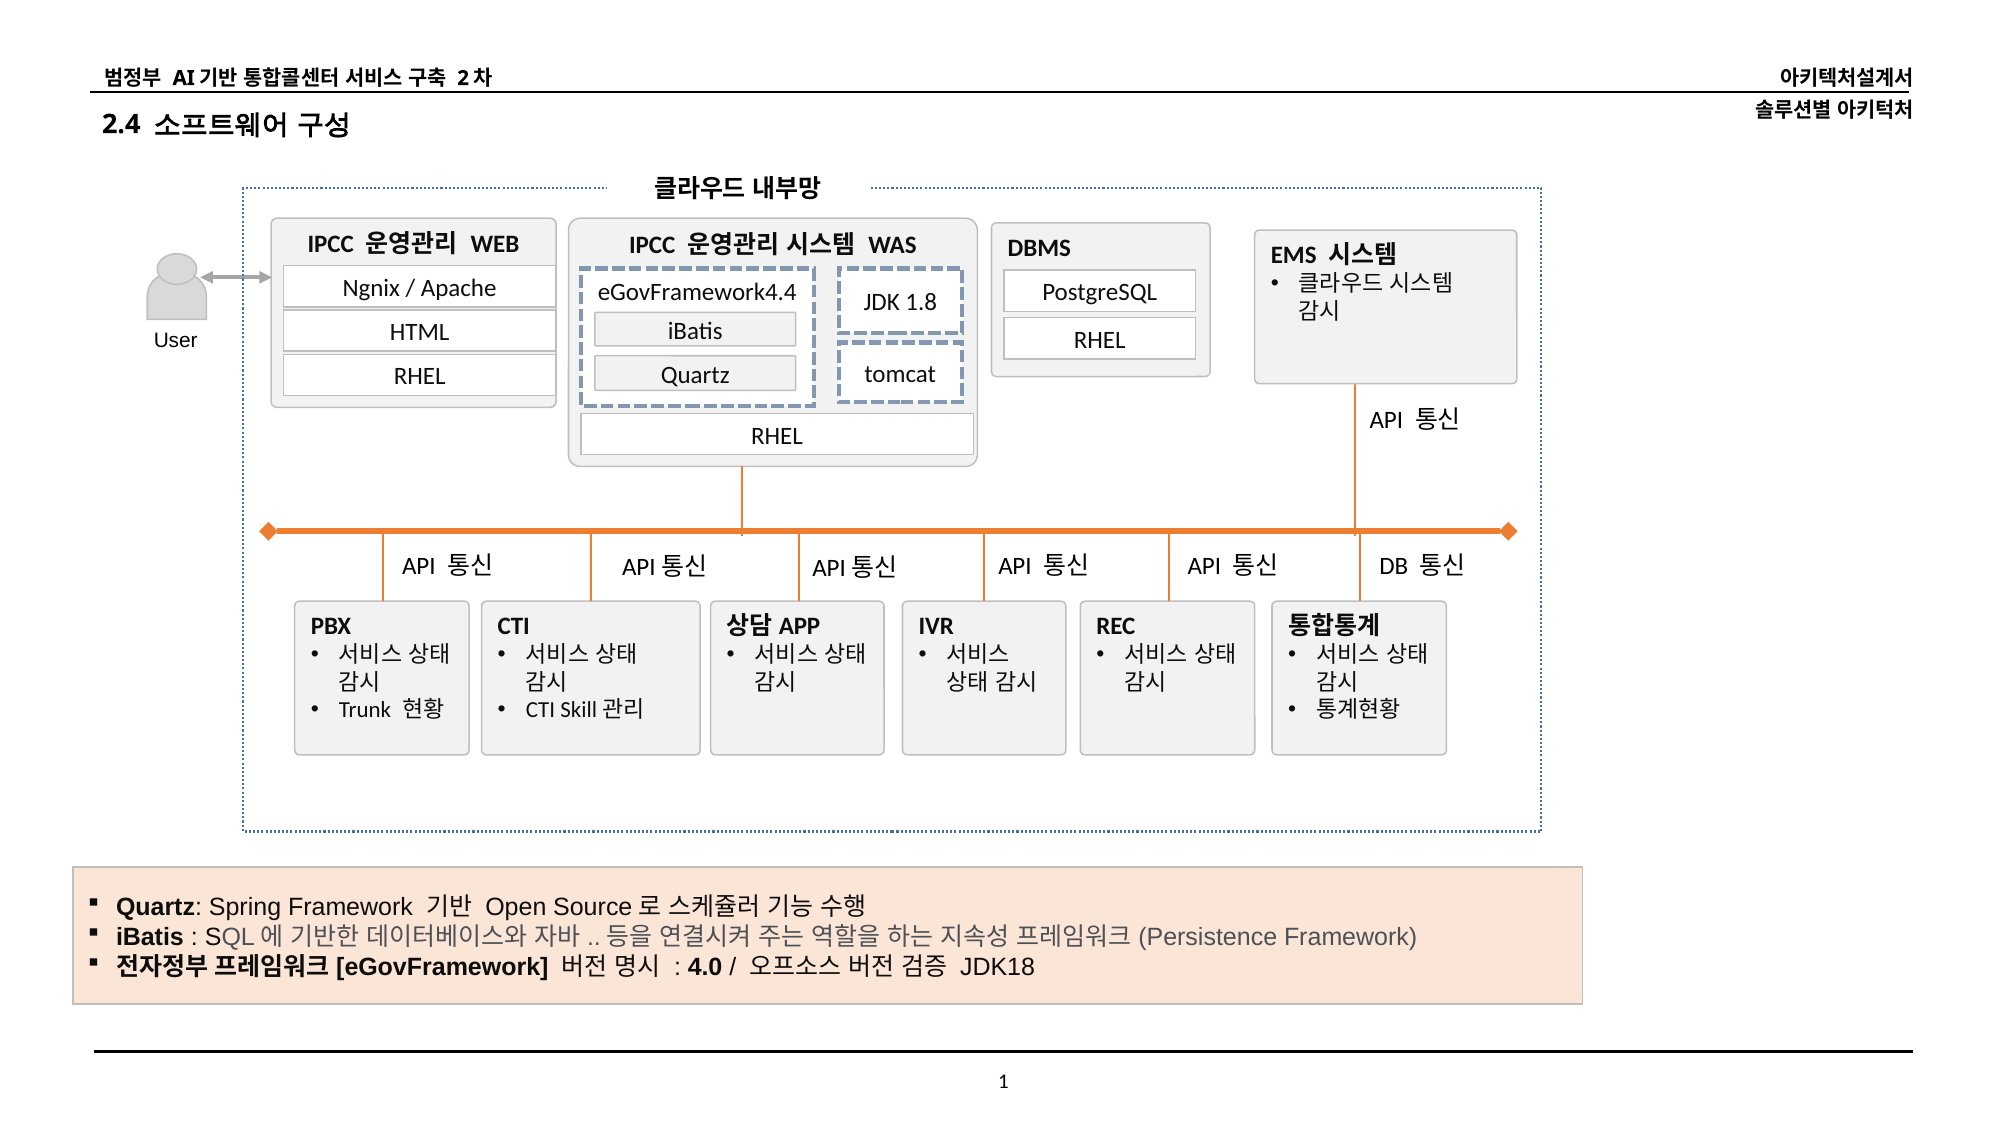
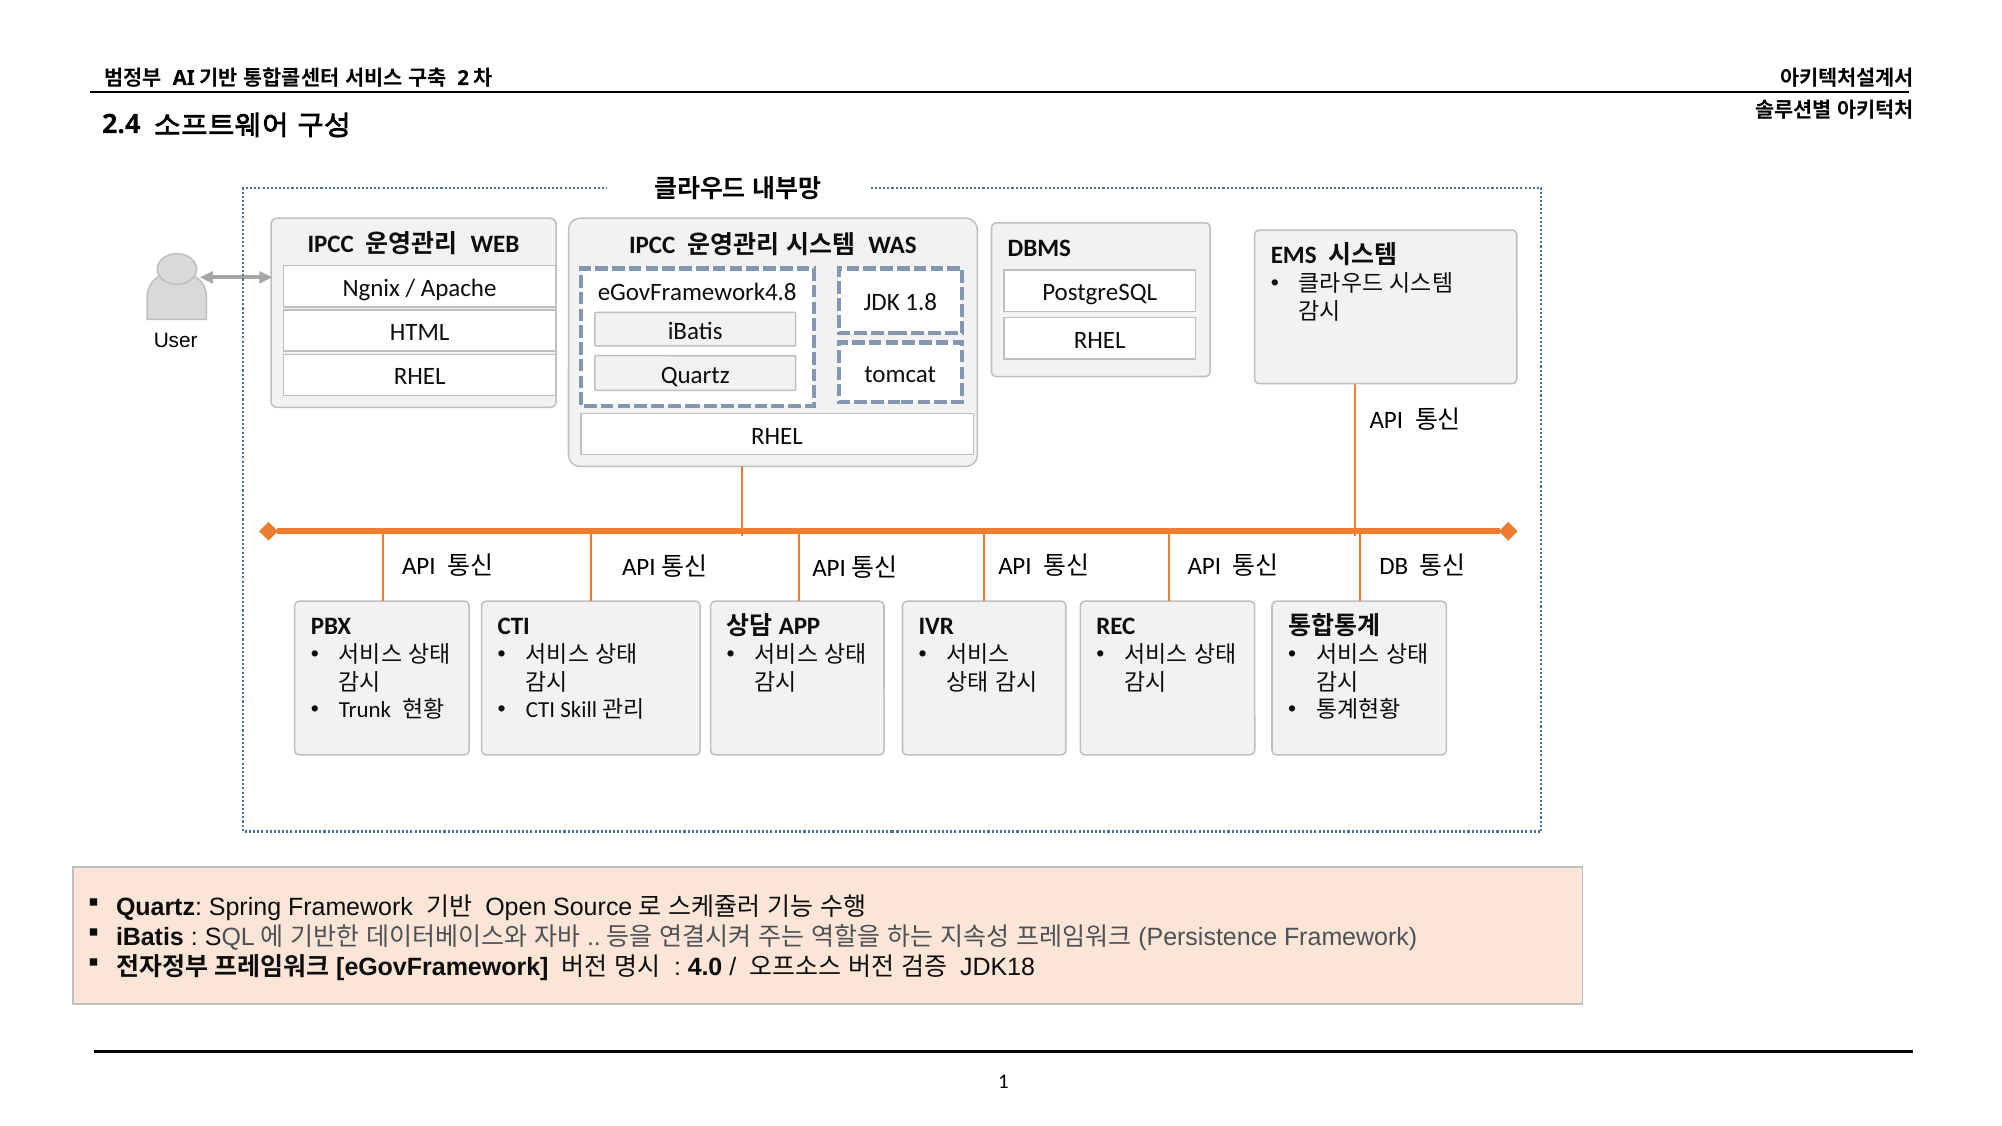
eGovFramework4.4: eGovFramework4.4 -> eGovFramework4.8
